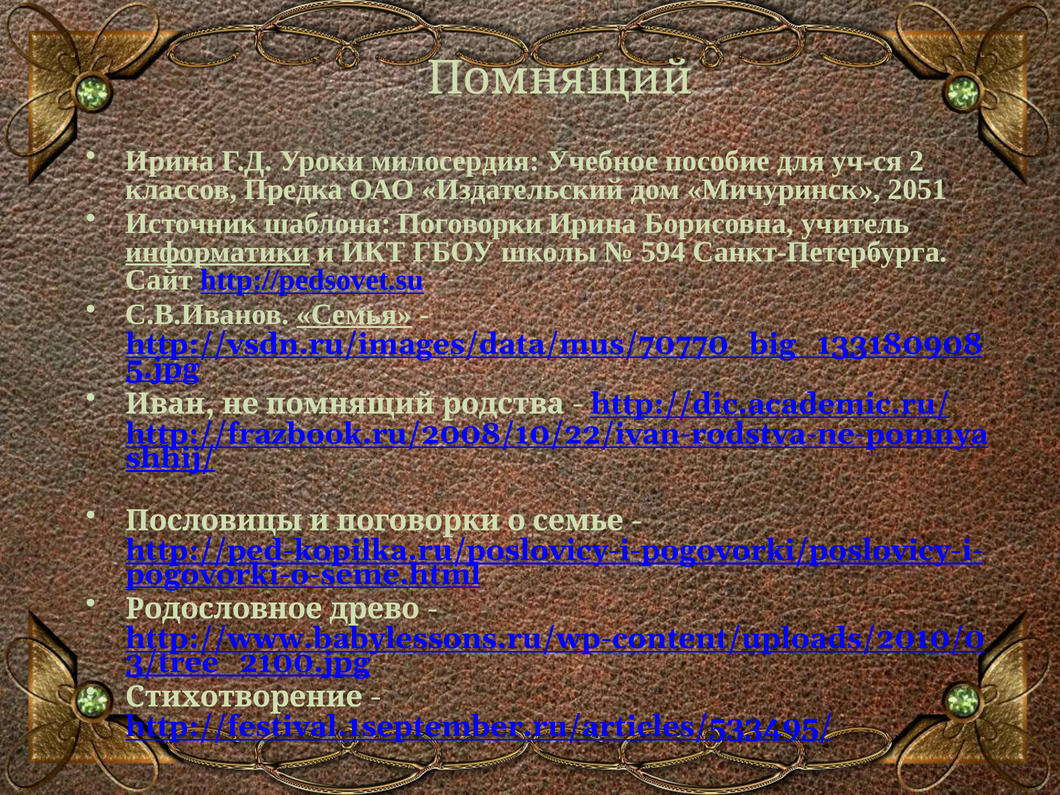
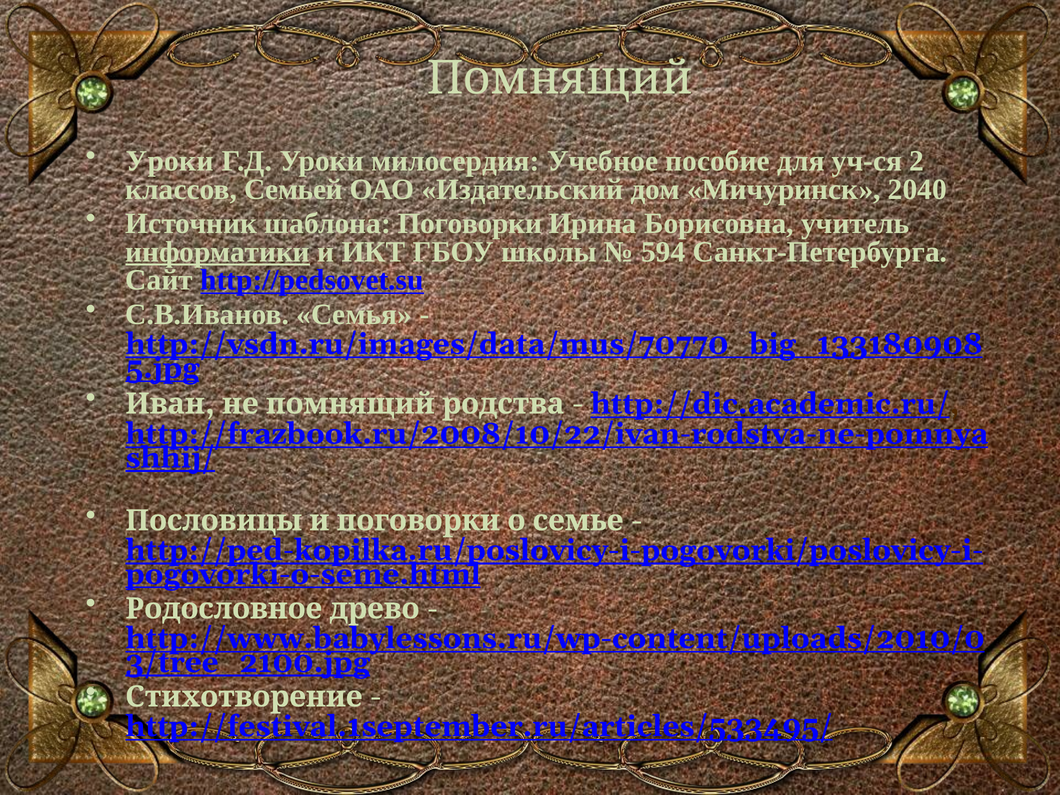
Ирина at (170, 161): Ирина -> Уроки
Предка: Предка -> Семьей
2051: 2051 -> 2040
Семья underline: present -> none
